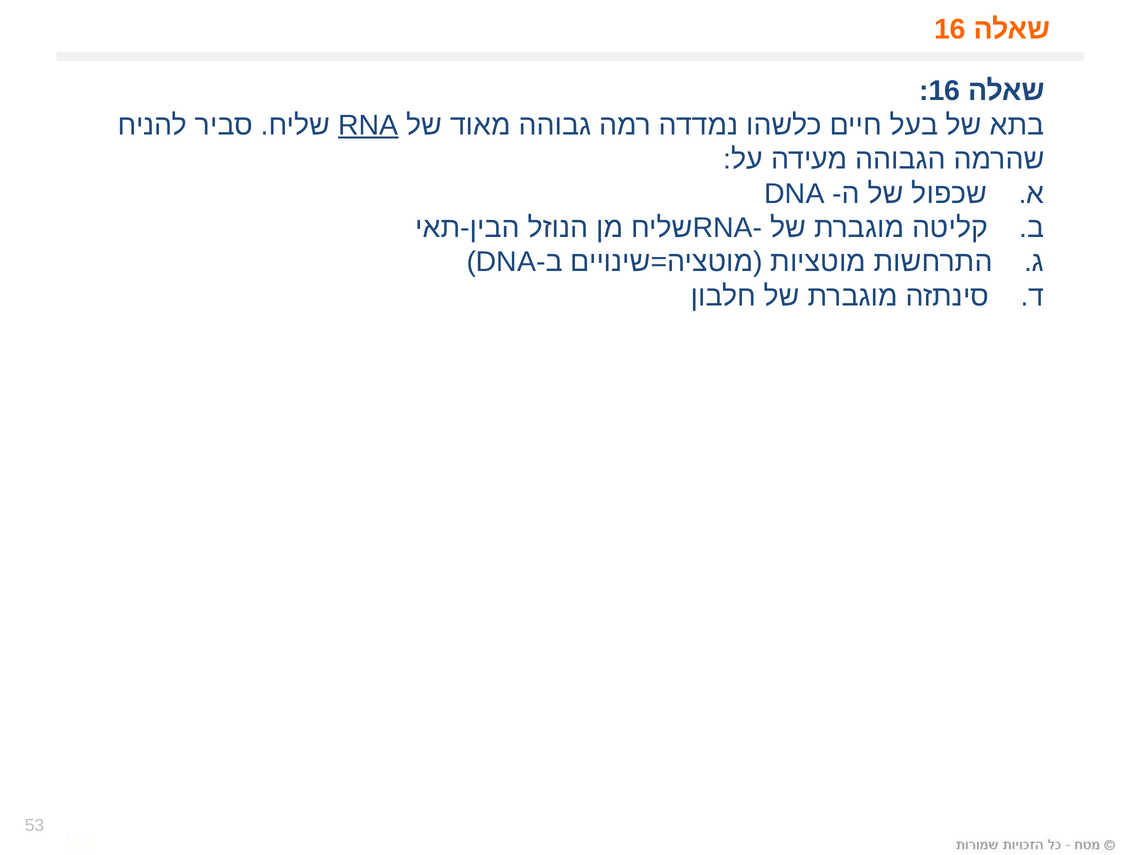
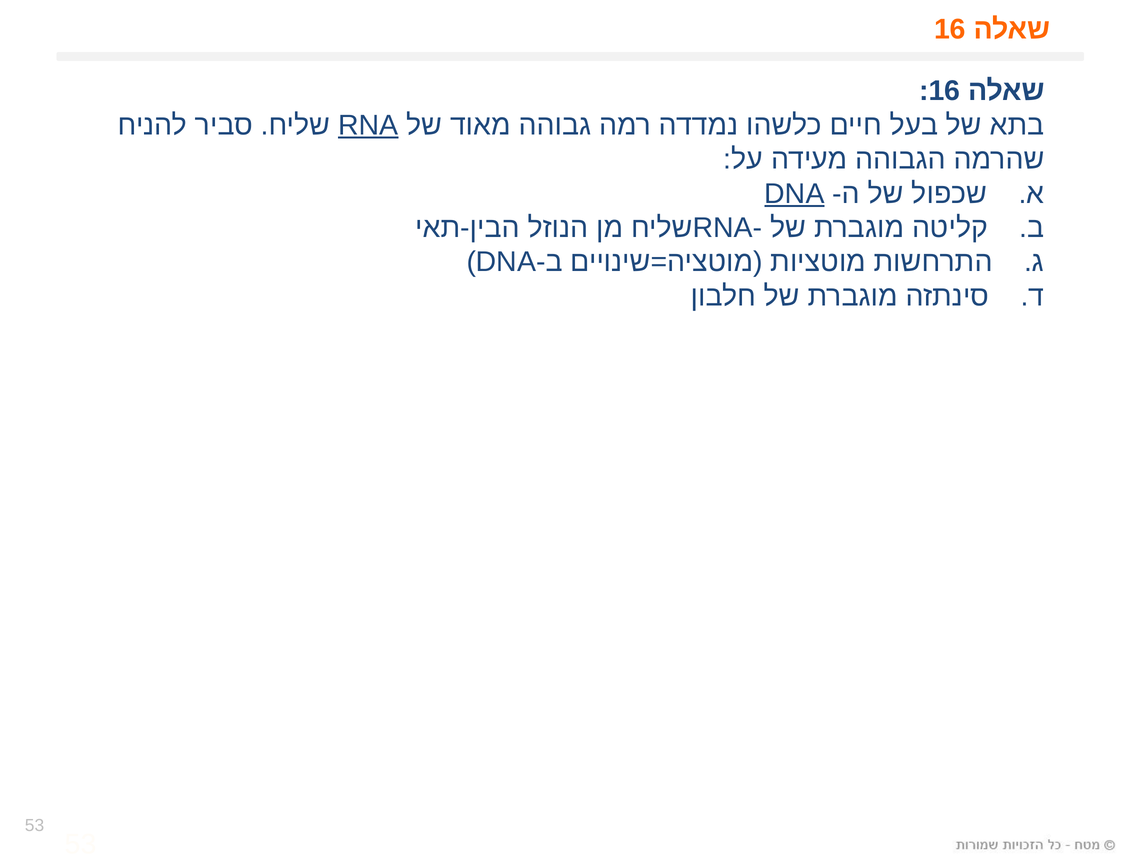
DNA at (794, 194) underline: none -> present
